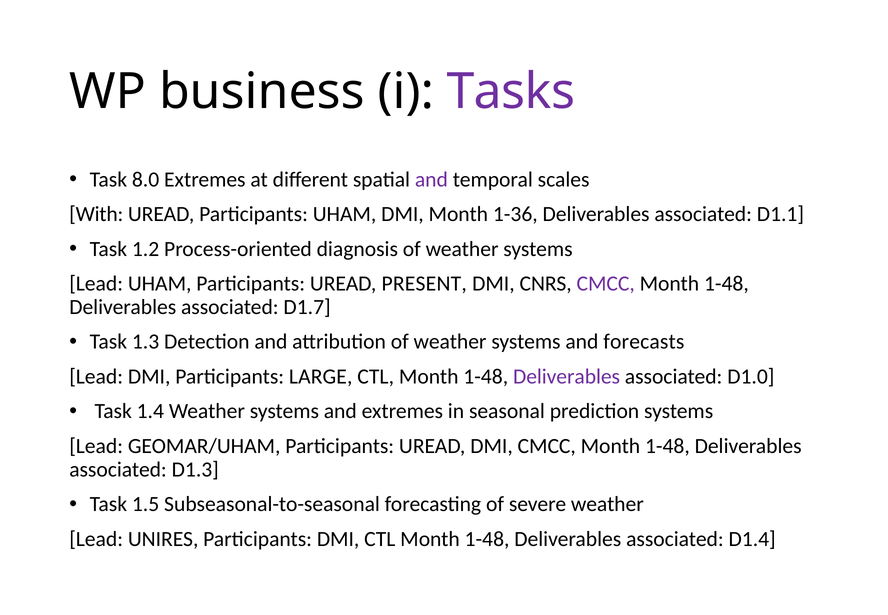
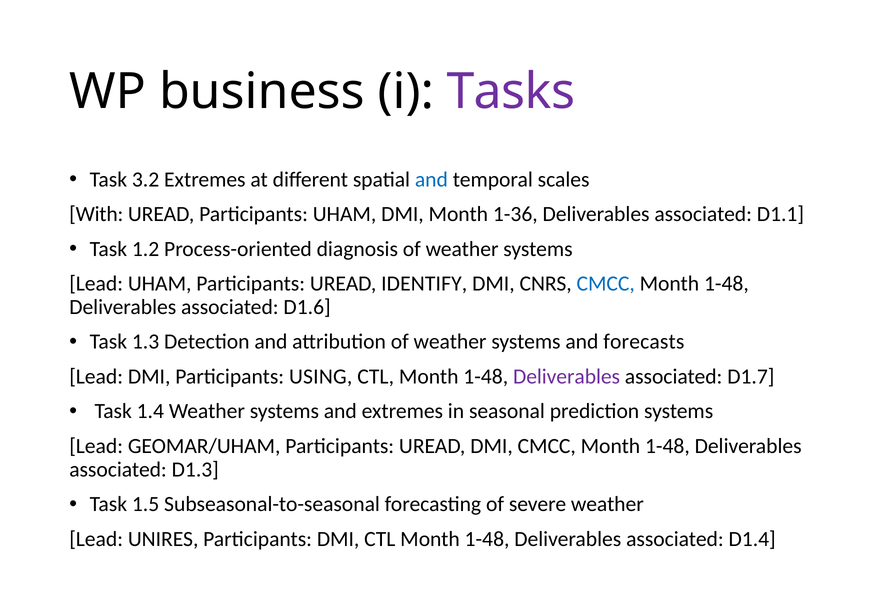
8.0: 8.0 -> 3.2
and at (431, 179) colour: purple -> blue
PRESENT: PRESENT -> IDENTIFY
CMCC at (606, 284) colour: purple -> blue
D1.7: D1.7 -> D1.6
LARGE: LARGE -> USING
D1.0: D1.0 -> D1.7
